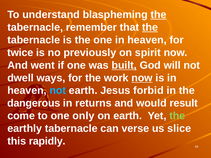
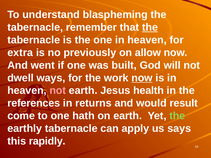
the at (158, 15) underline: present -> none
twice: twice -> extra
spirit: spirit -> allow
built underline: present -> none
not at (58, 91) colour: light blue -> pink
forbid: forbid -> health
dangerous: dangerous -> references
only: only -> hath
verse: verse -> apply
slice: slice -> says
